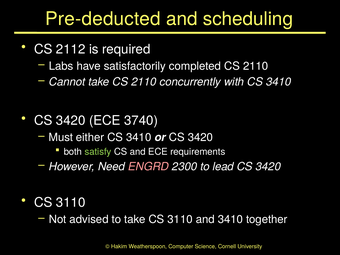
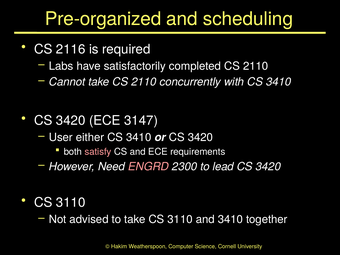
Pre-deducted: Pre-deducted -> Pre-organized
2112: 2112 -> 2116
3740: 3740 -> 3147
Must: Must -> User
satisfy colour: light green -> pink
